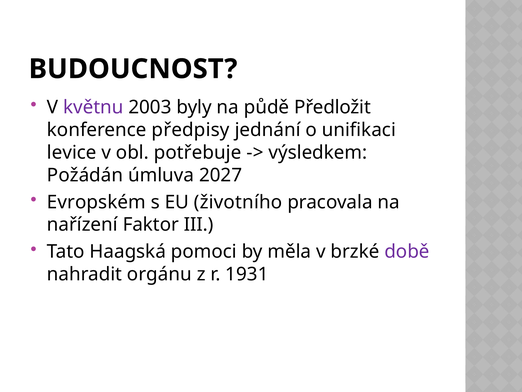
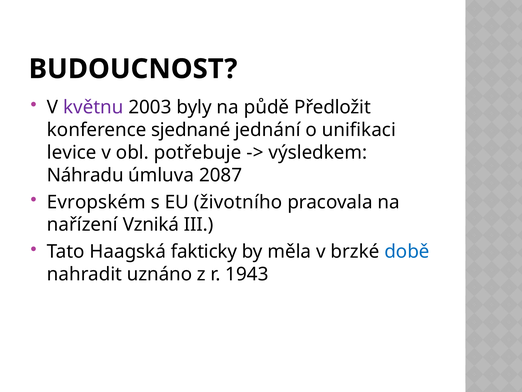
předpisy: předpisy -> sjednané
Požádán: Požádán -> Náhradu
2027: 2027 -> 2087
Faktor: Faktor -> Vzniká
pomoci: pomoci -> fakticky
době colour: purple -> blue
orgánu: orgánu -> uznáno
1931: 1931 -> 1943
